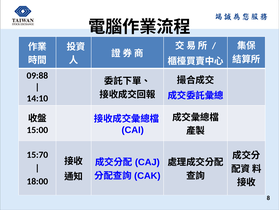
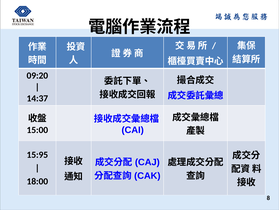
09:88: 09:88 -> 09:20
14:10: 14:10 -> 14:37
15:70: 15:70 -> 15:95
